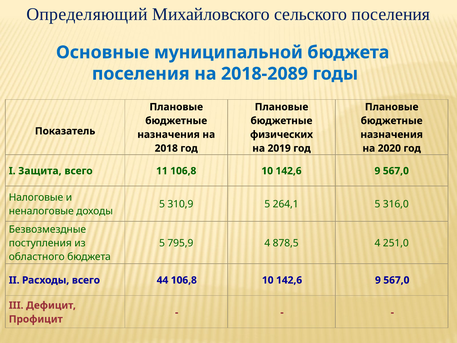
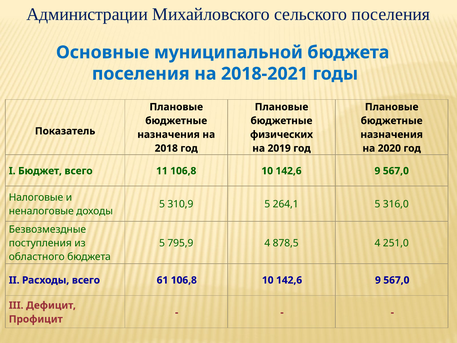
Определяющий: Определяющий -> Администрации
2018-2089: 2018-2089 -> 2018-2021
Защита: Защита -> Бюджет
44: 44 -> 61
